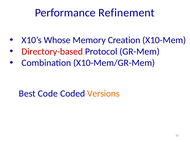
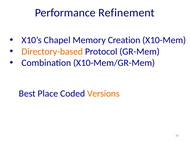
Whose: Whose -> Chapel
Directory-based colour: red -> orange
Code: Code -> Place
